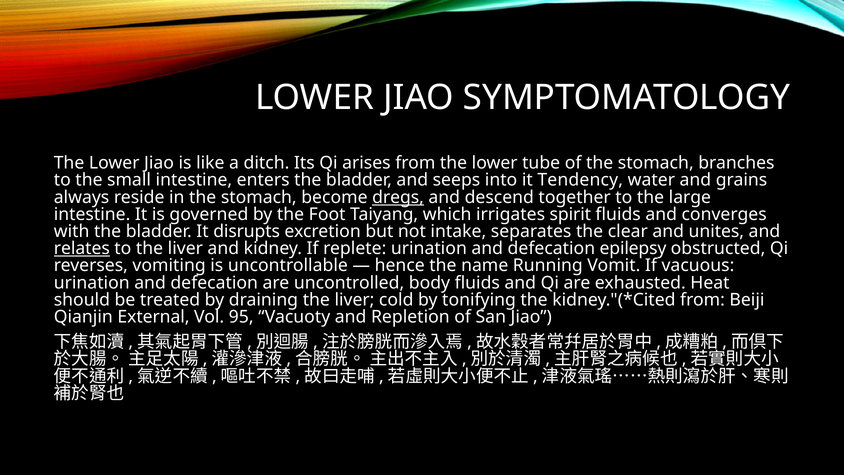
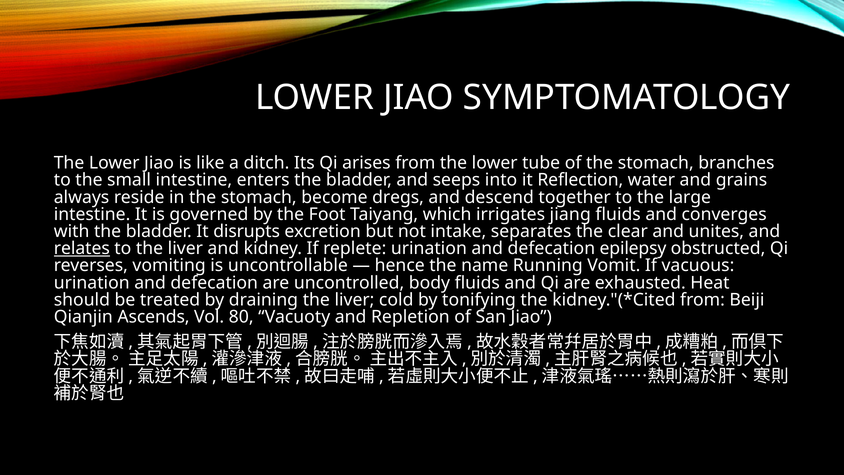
Tendency: Tendency -> Reflection
dregs underline: present -> none
spirit: spirit -> jiang
External: External -> Ascends
95: 95 -> 80
